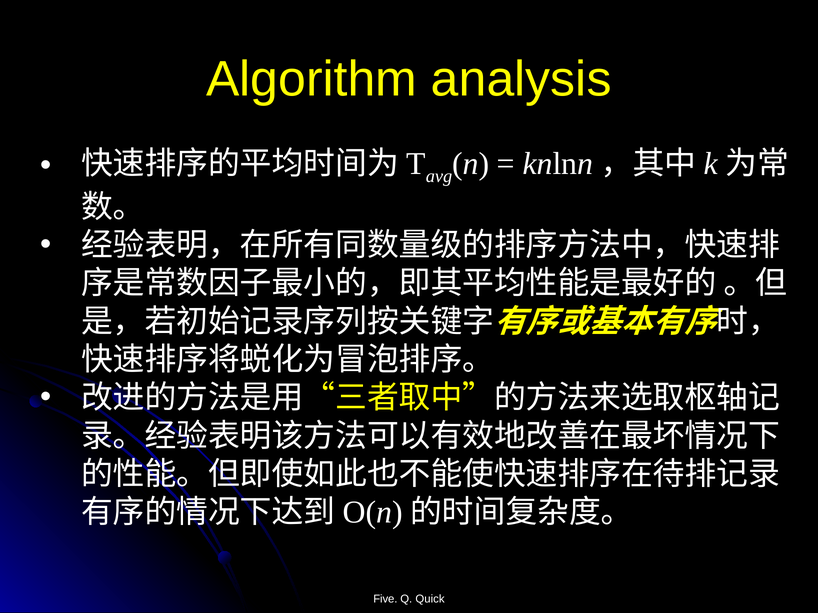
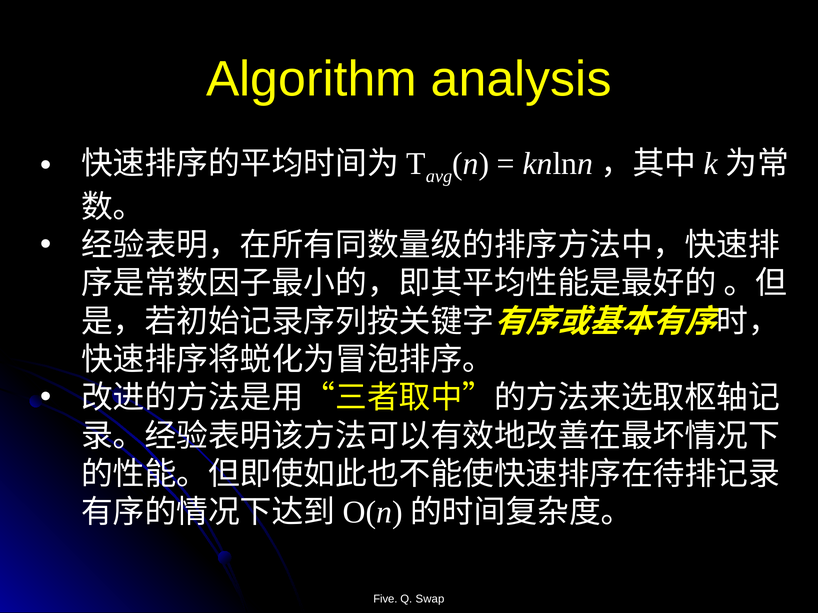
Quick: Quick -> Swap
